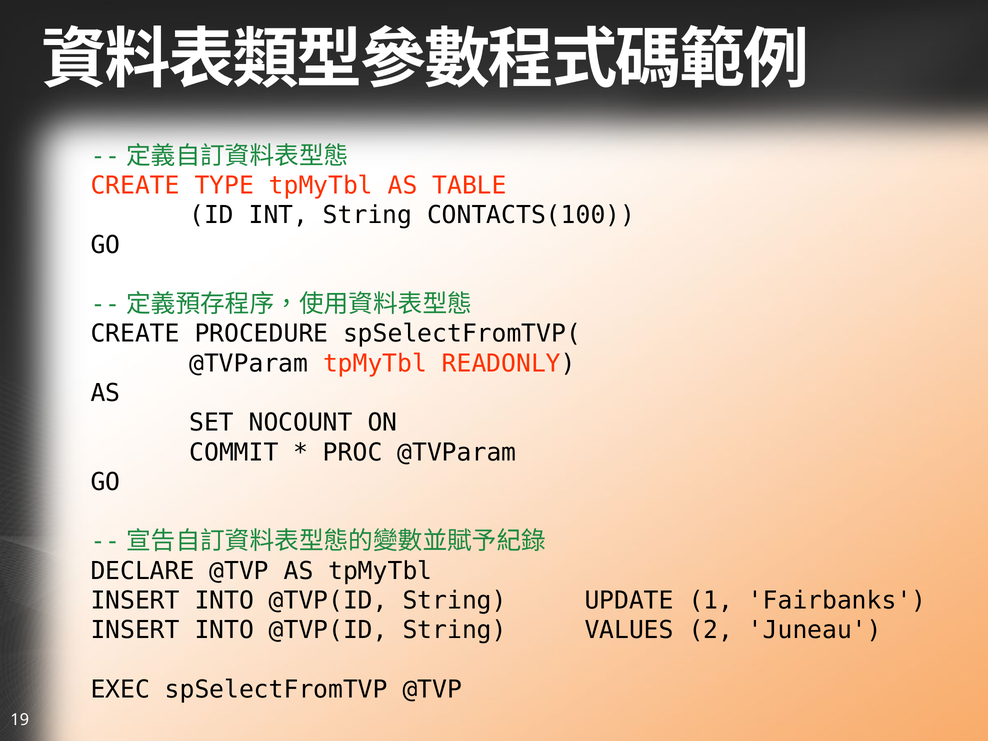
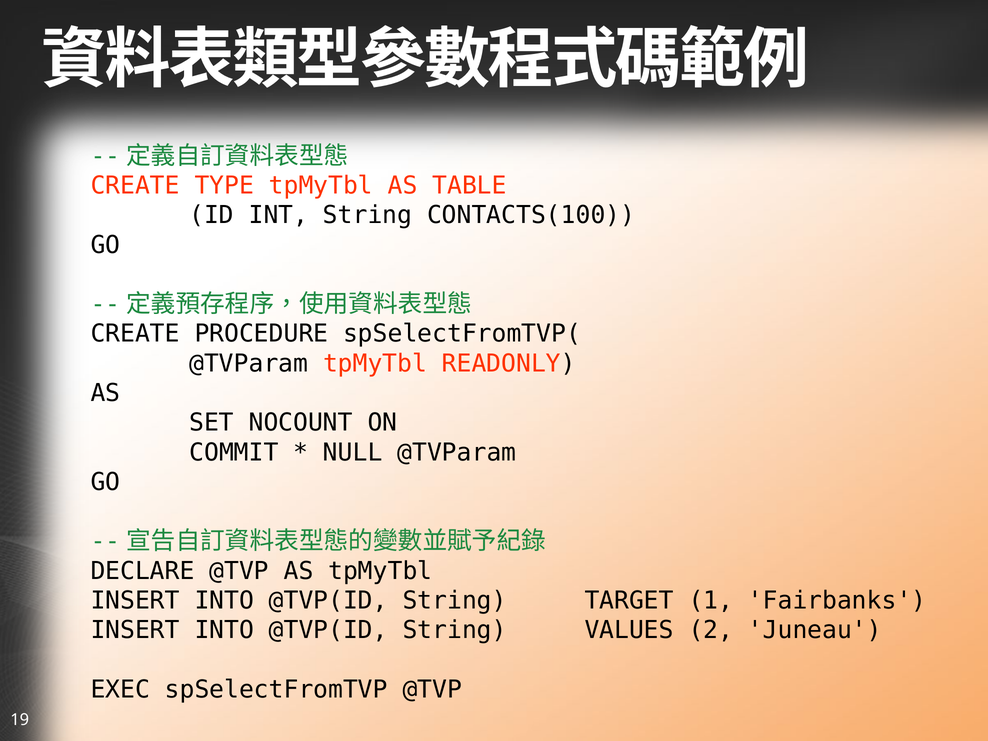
PROC: PROC -> NULL
UPDATE: UPDATE -> TARGET
